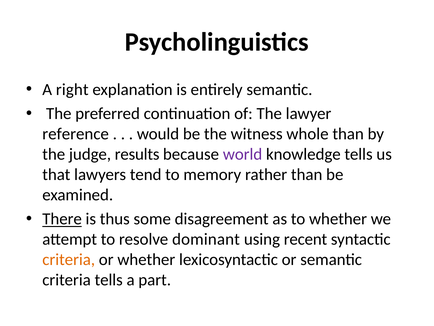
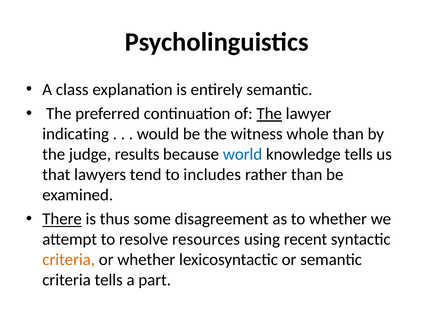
right: right -> class
The at (269, 114) underline: none -> present
reference: reference -> indicating
world colour: purple -> blue
memory: memory -> includes
dominant: dominant -> resources
